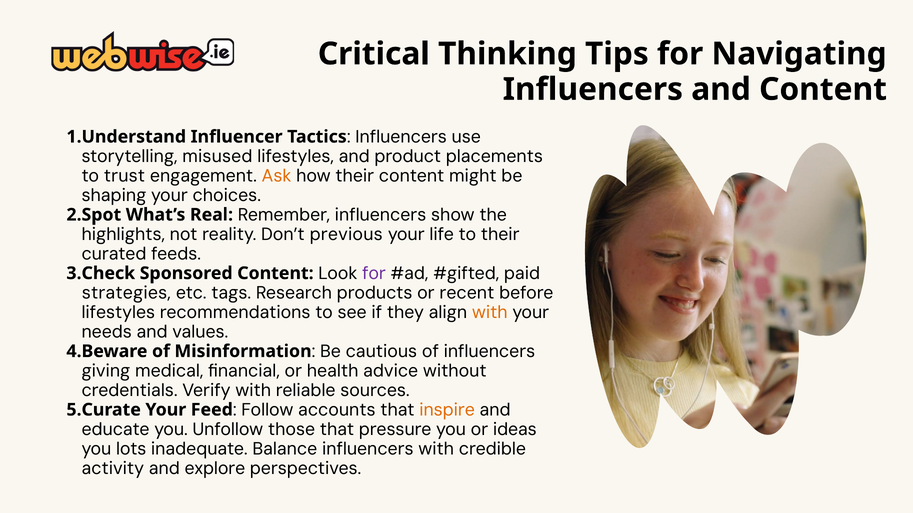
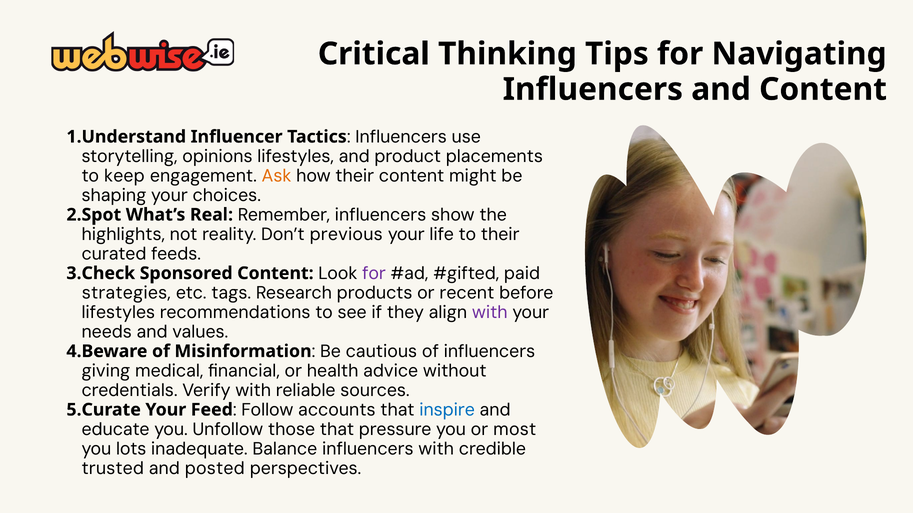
misused: misused -> opinions
trust: trust -> keep
with at (490, 313) colour: orange -> purple
inspire colour: orange -> blue
ideas: ideas -> most
activity: activity -> trusted
explore: explore -> posted
